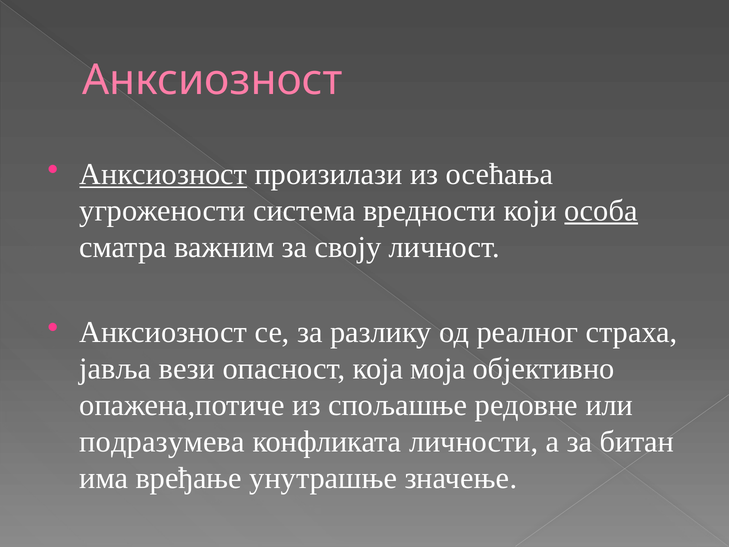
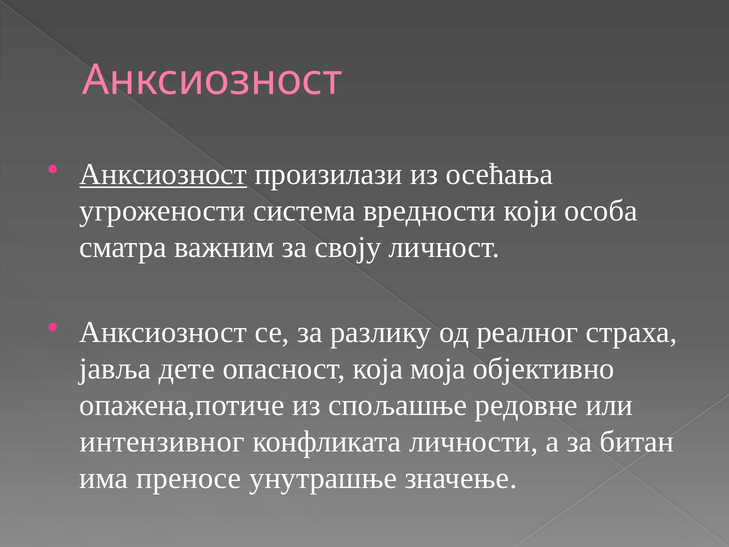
особа underline: present -> none
вези: вези -> дете
подразумева: подразумева -> интензивног
вређање: вређање -> преносе
